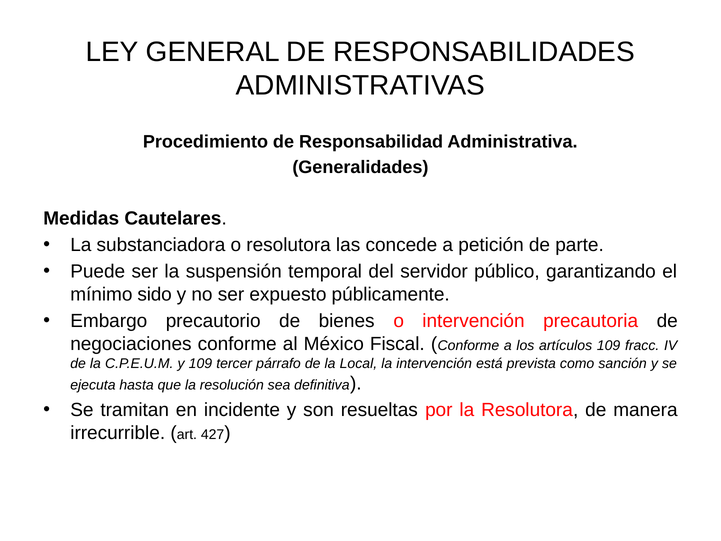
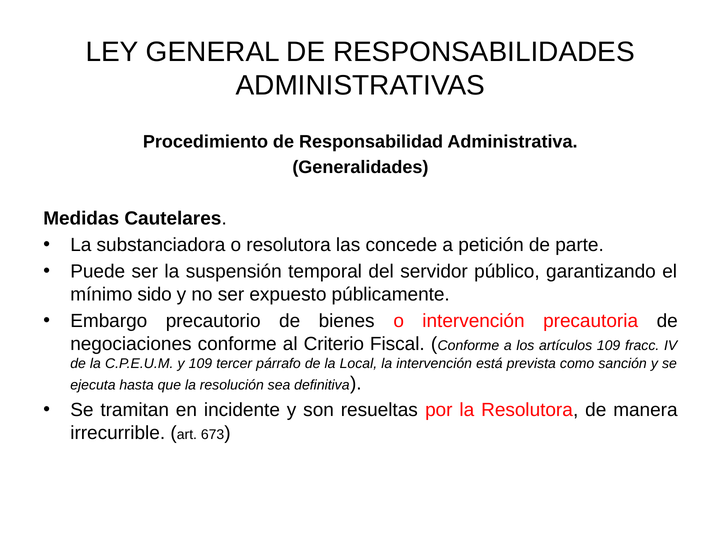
México: México -> Criterio
427: 427 -> 673
